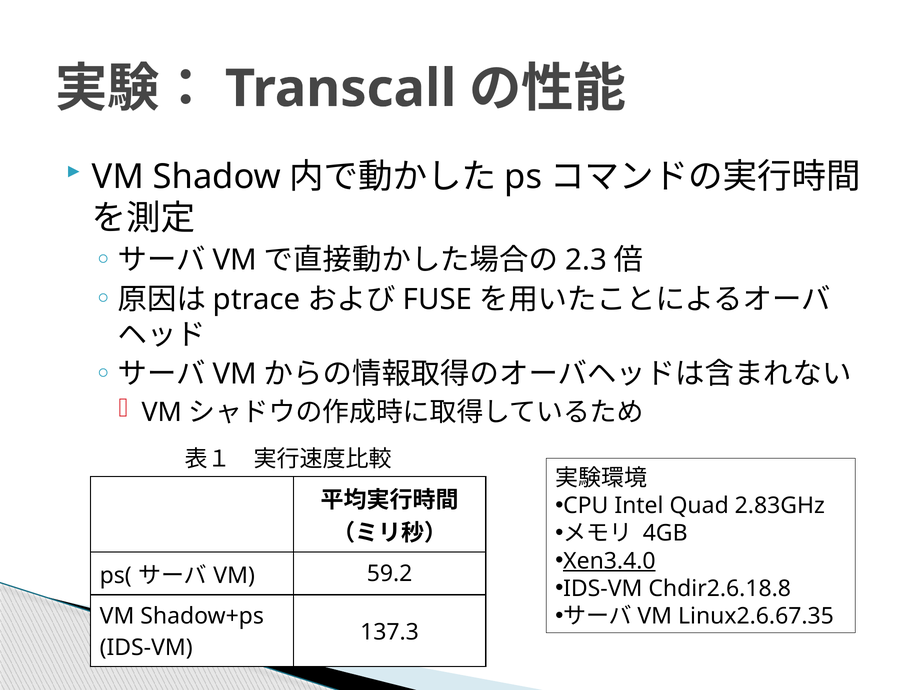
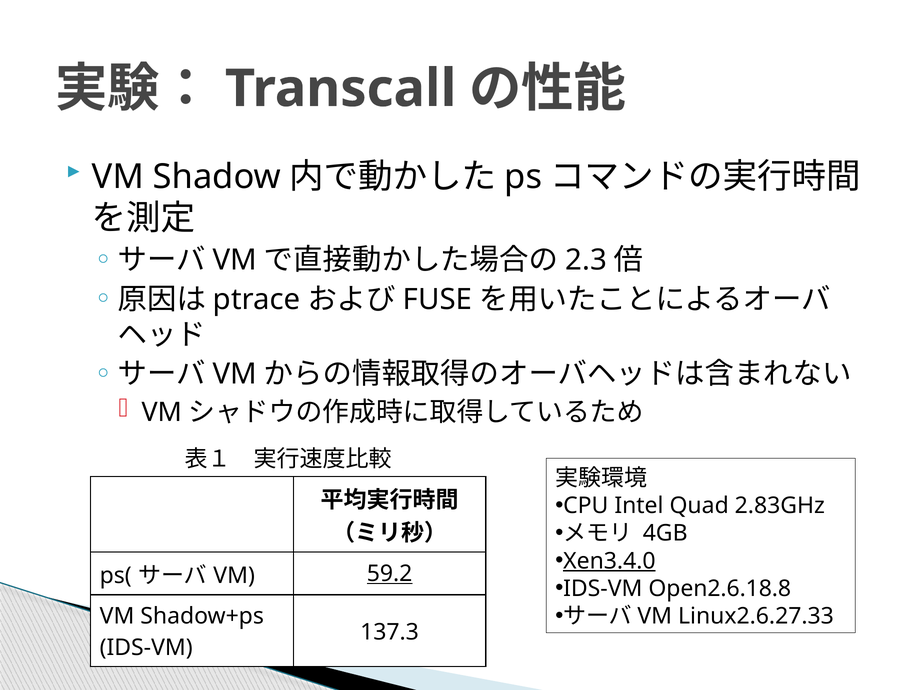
59.2 underline: none -> present
Chdir2.6.18.8: Chdir2.6.18.8 -> Open2.6.18.8
Linux2.6.67.35: Linux2.6.67.35 -> Linux2.6.27.33
